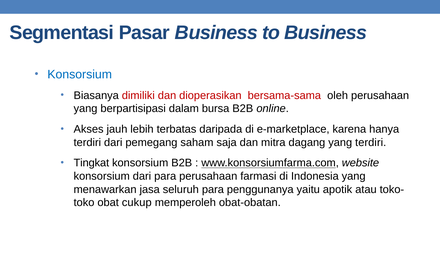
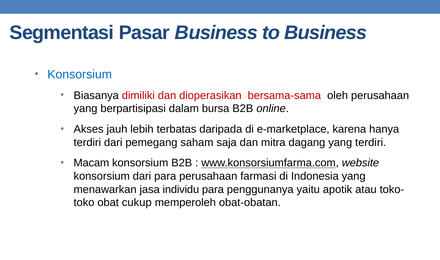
Tingkat: Tingkat -> Macam
seluruh: seluruh -> individu
